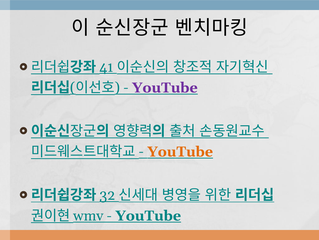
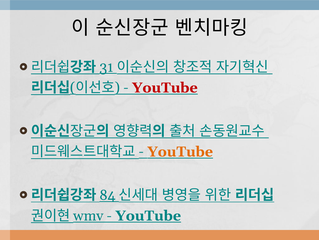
41: 41 -> 31
YouTube at (165, 87) colour: purple -> red
32: 32 -> 84
